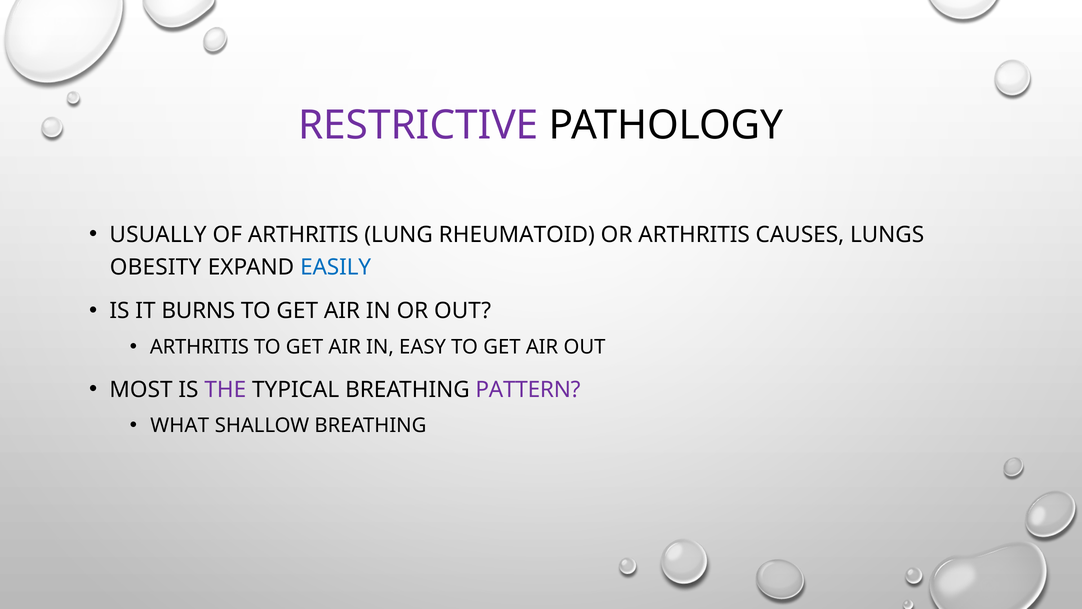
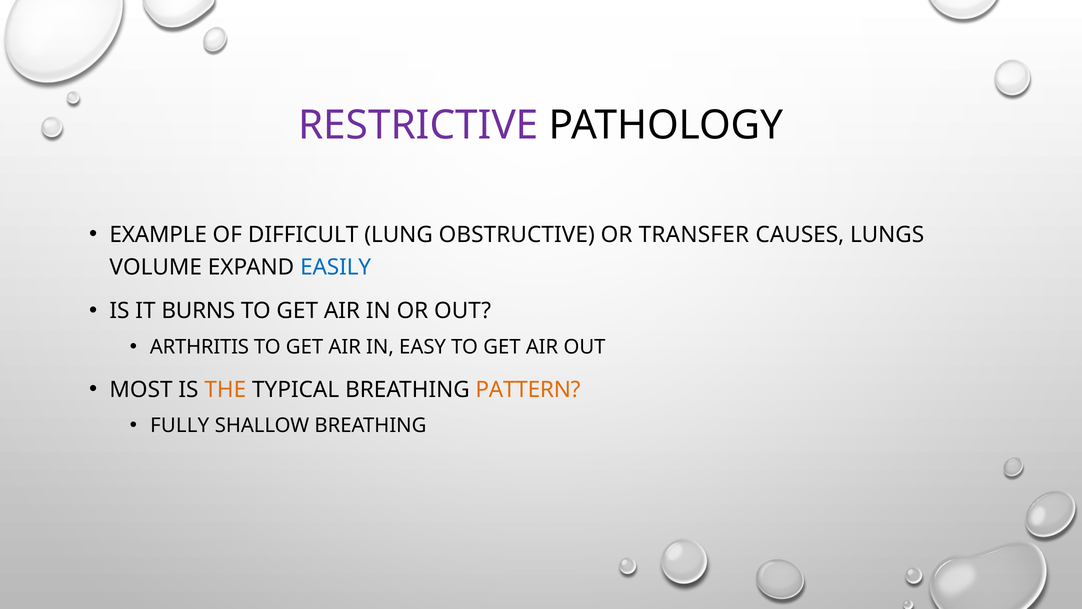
USUALLY: USUALLY -> EXAMPLE
OF ARTHRITIS: ARTHRITIS -> DIFFICULT
RHEUMATOID: RHEUMATOID -> OBSTRUCTIVE
OR ARTHRITIS: ARTHRITIS -> TRANSFER
OBESITY: OBESITY -> VOLUME
THE colour: purple -> orange
PATTERN colour: purple -> orange
WHAT: WHAT -> FULLY
